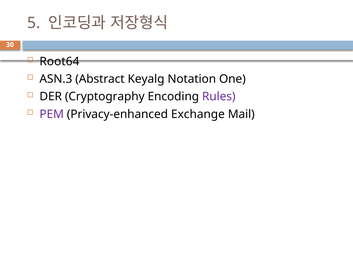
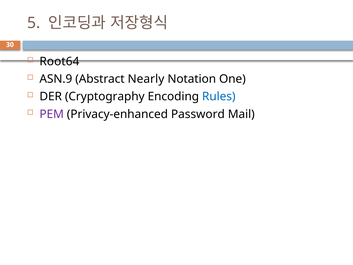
ASN.3: ASN.3 -> ASN.9
Keyalg: Keyalg -> Nearly
Rules colour: purple -> blue
Exchange: Exchange -> Password
